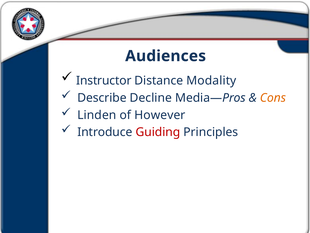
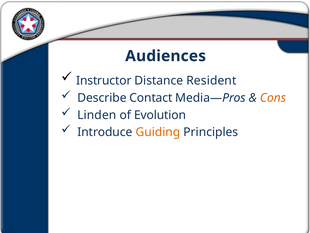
Modality: Modality -> Resident
Decline: Decline -> Contact
However: However -> Evolution
Guiding colour: red -> orange
